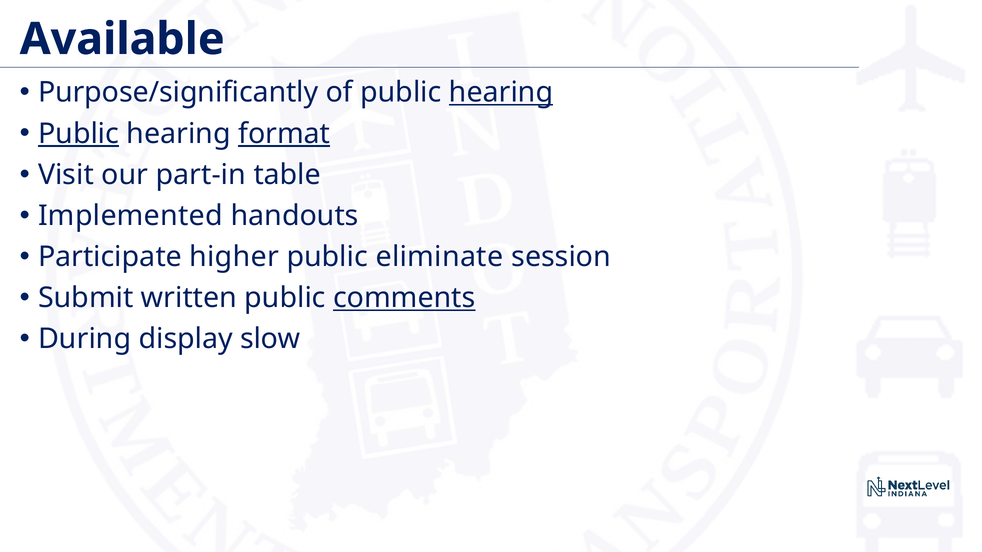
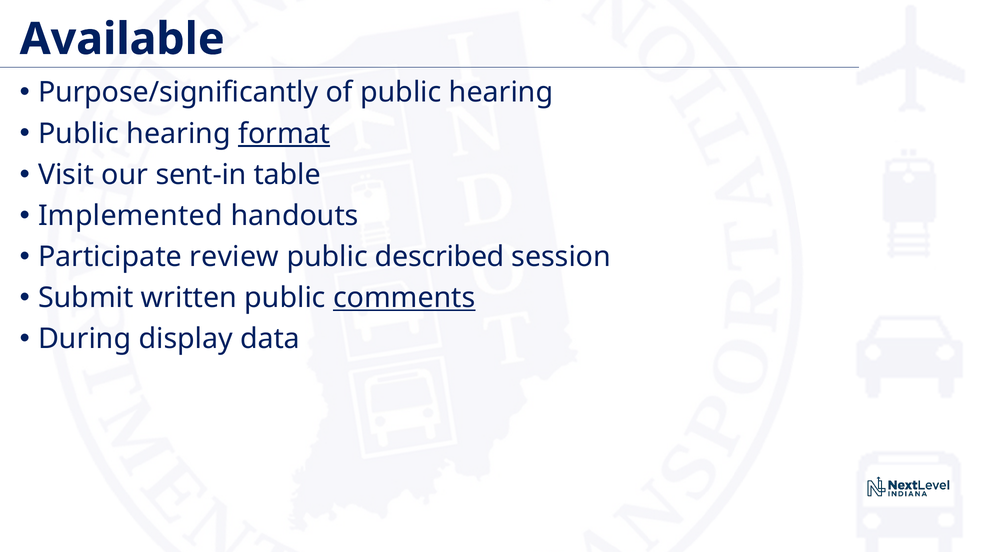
hearing at (501, 93) underline: present -> none
Public at (79, 134) underline: present -> none
part-in: part-in -> sent-in
higher: higher -> review
eliminate: eliminate -> described
slow: slow -> data
